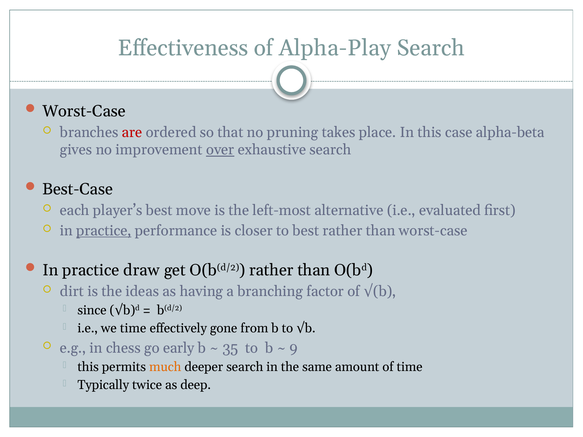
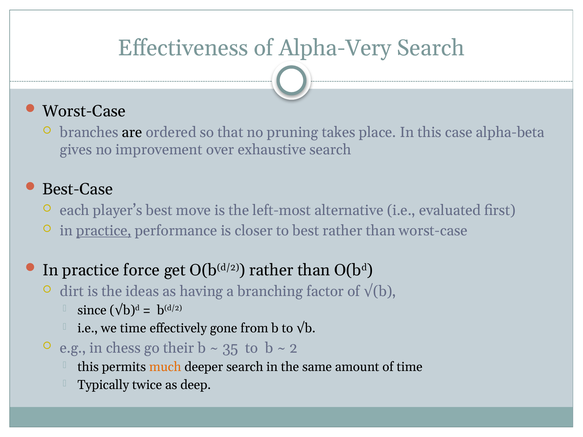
Alpha-Play: Alpha-Play -> Alpha-Very
are colour: red -> black
over underline: present -> none
draw: draw -> force
early: early -> their
9: 9 -> 2
